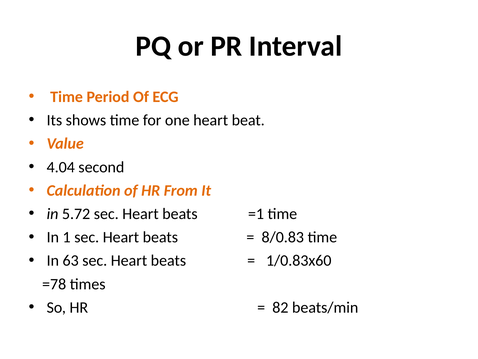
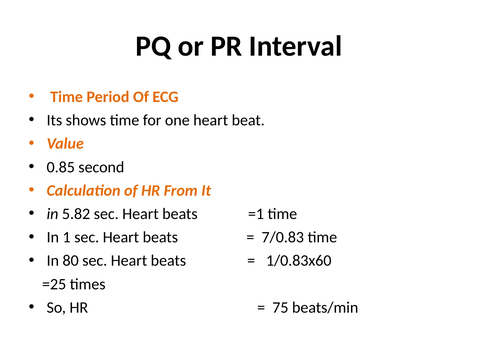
4.04: 4.04 -> 0.85
5.72: 5.72 -> 5.82
8/0.83: 8/0.83 -> 7/0.83
63: 63 -> 80
=78: =78 -> =25
82: 82 -> 75
